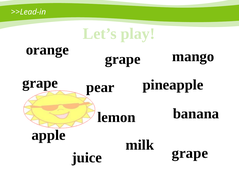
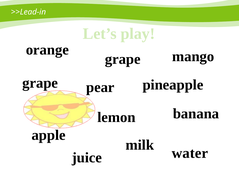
grape at (190, 153): grape -> water
